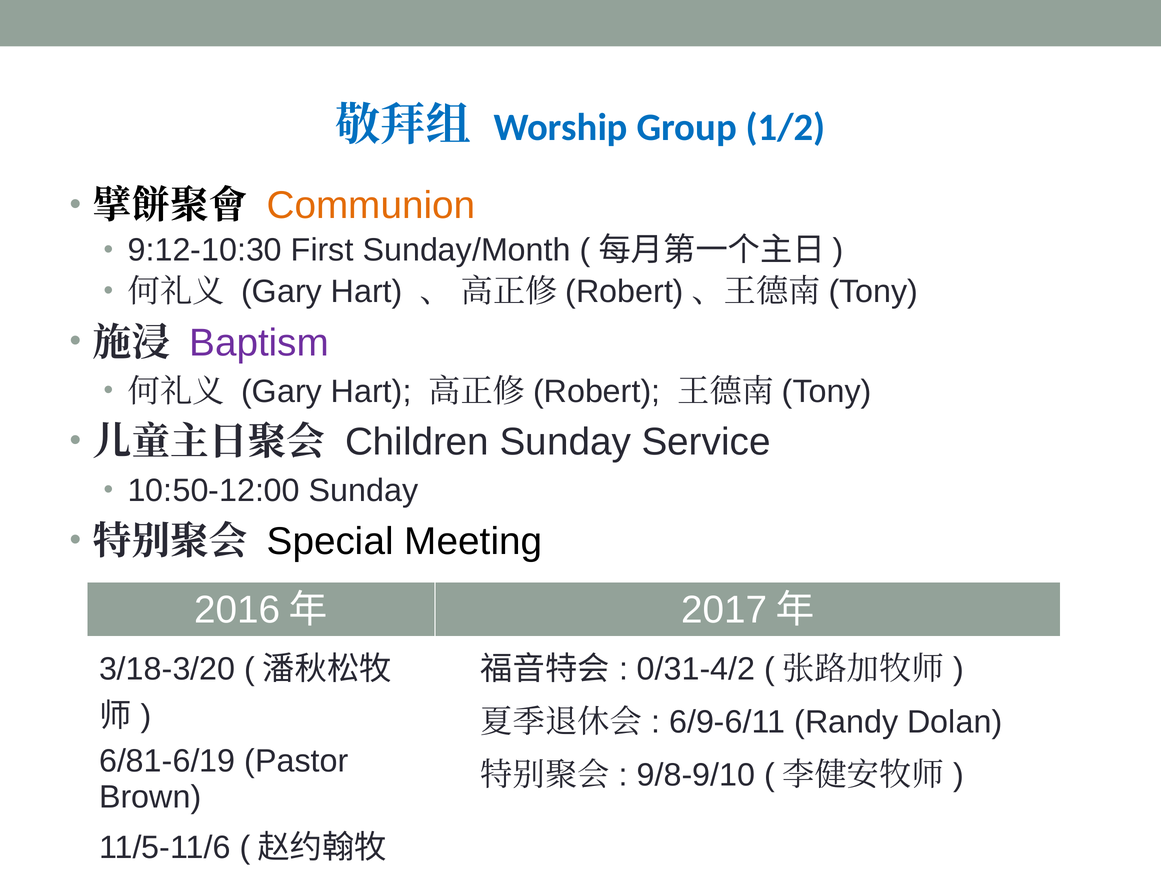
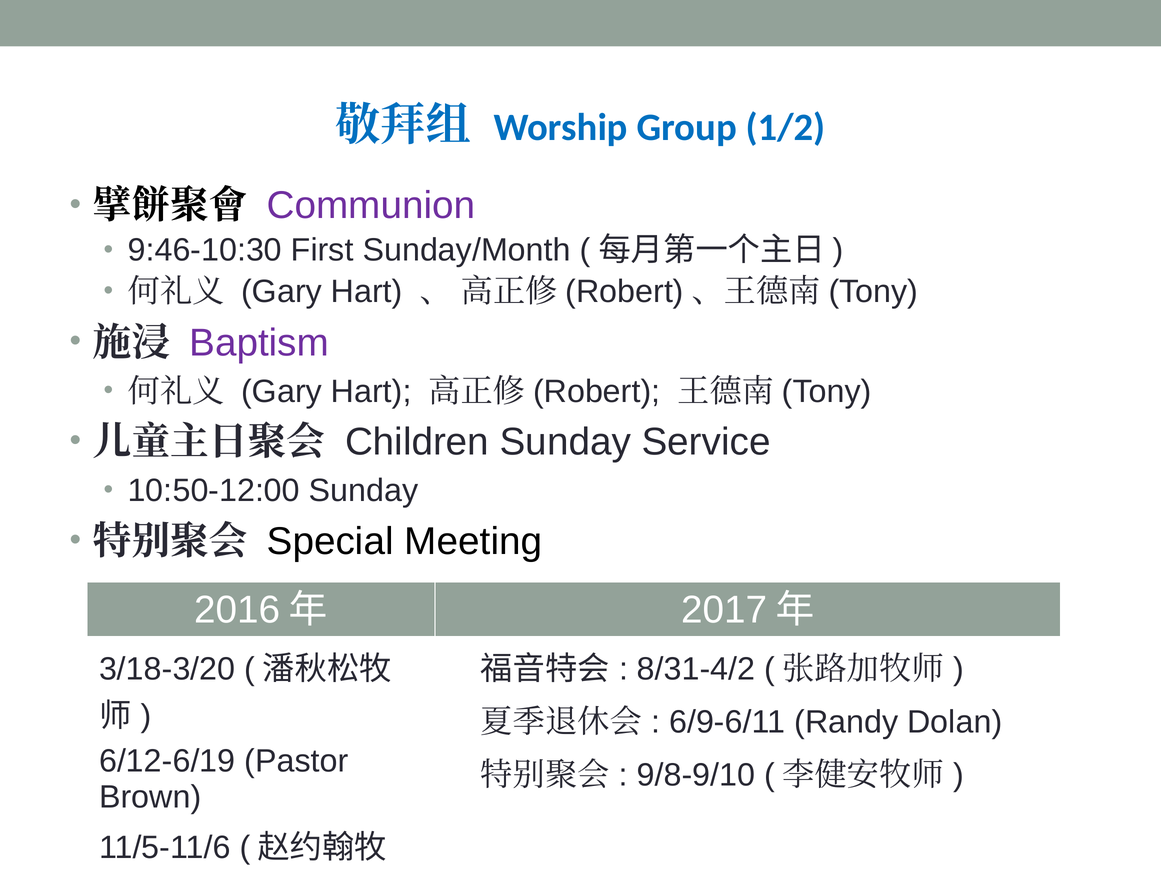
Communion colour: orange -> purple
9:12-10:30: 9:12-10:30 -> 9:46-10:30
0/31-4/2: 0/31-4/2 -> 8/31-4/2
6/81-6/19: 6/81-6/19 -> 6/12-6/19
